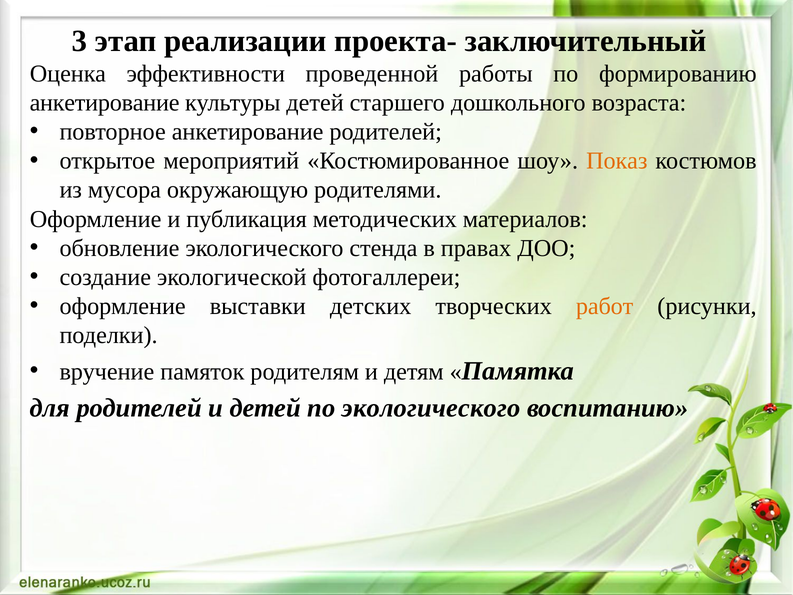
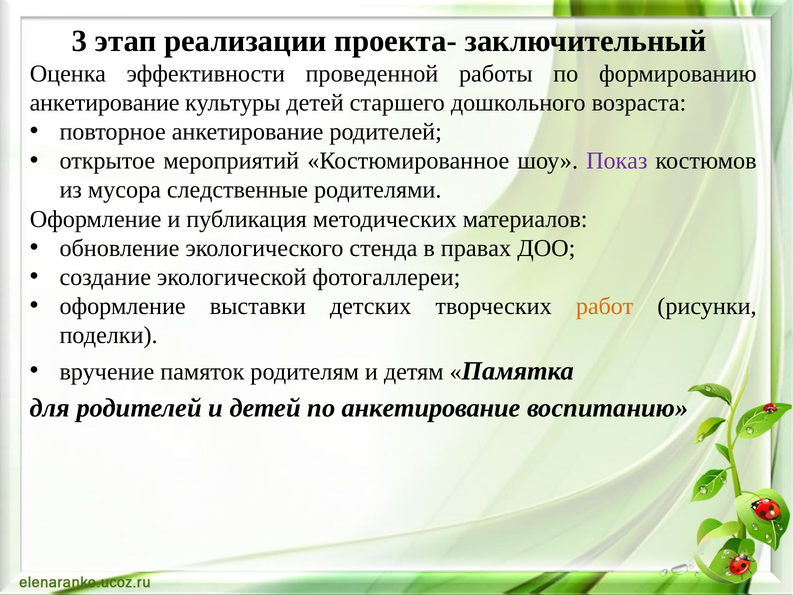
Показ colour: orange -> purple
окружающую: окружающую -> следственные
по экологического: экологического -> анкетирование
